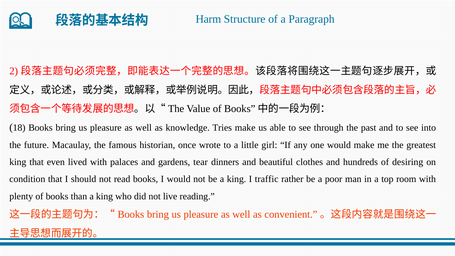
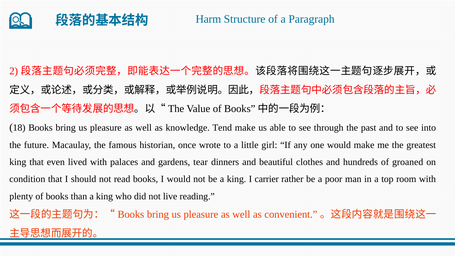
Tries: Tries -> Tend
desiring: desiring -> groaned
traffic: traffic -> carrier
